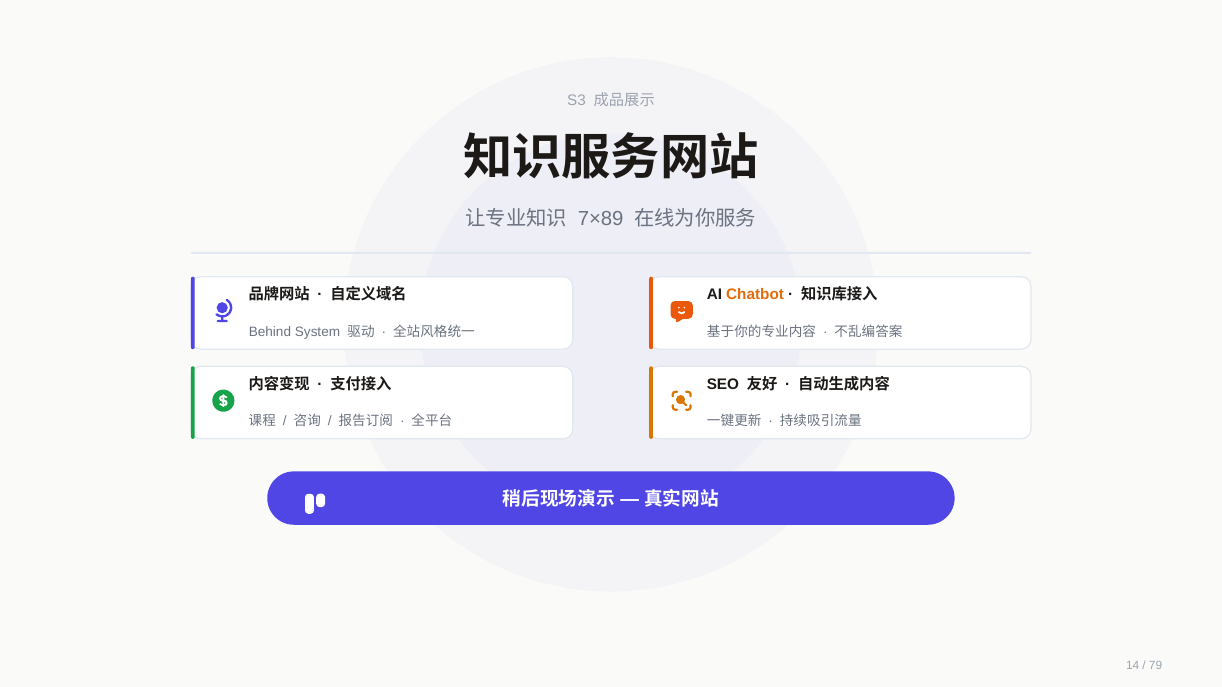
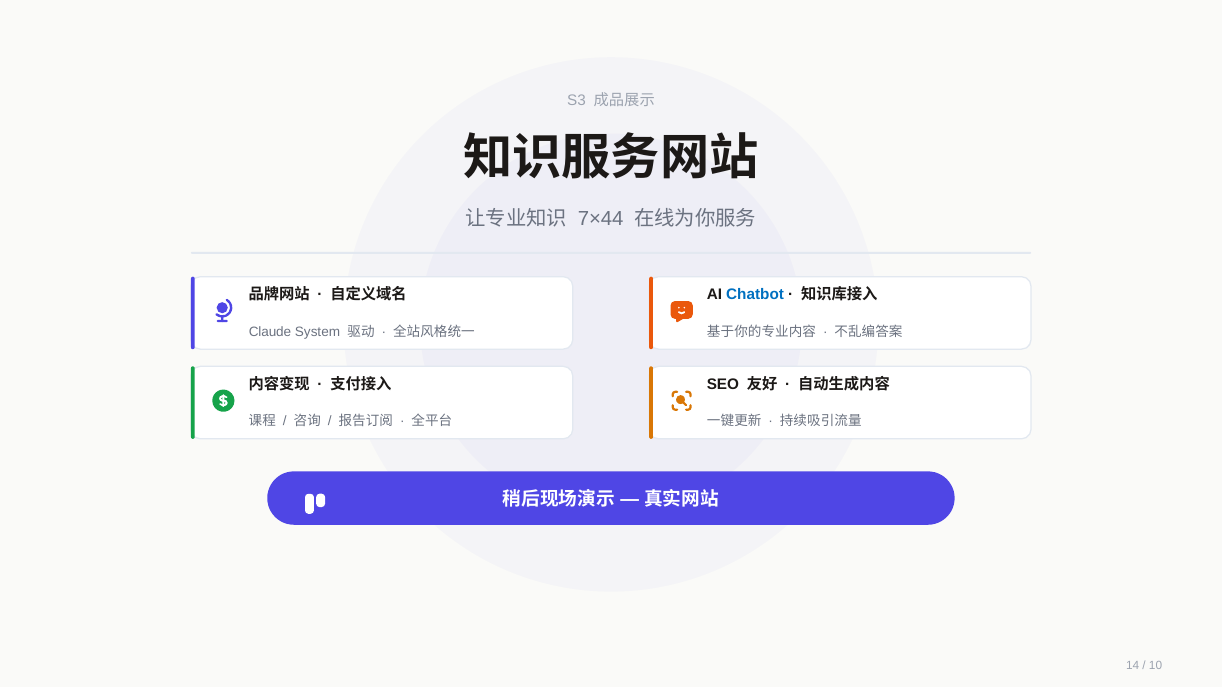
7×89: 7×89 -> 7×44
Chatbot colour: orange -> blue
Behind: Behind -> Claude
79: 79 -> 10
